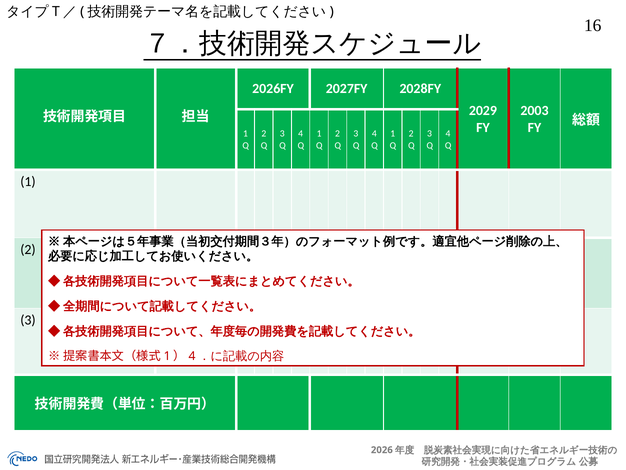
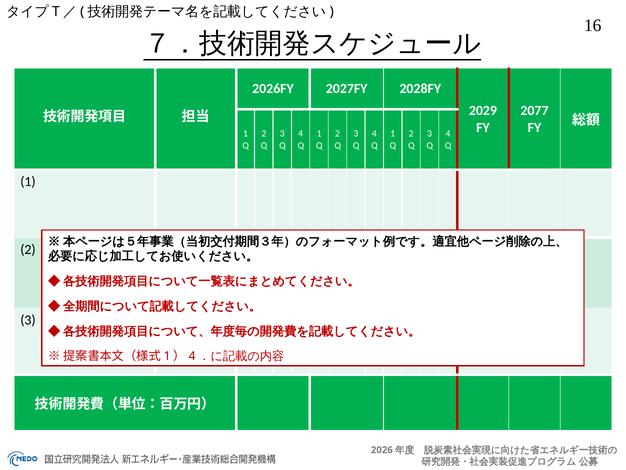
2003: 2003 -> 2077
